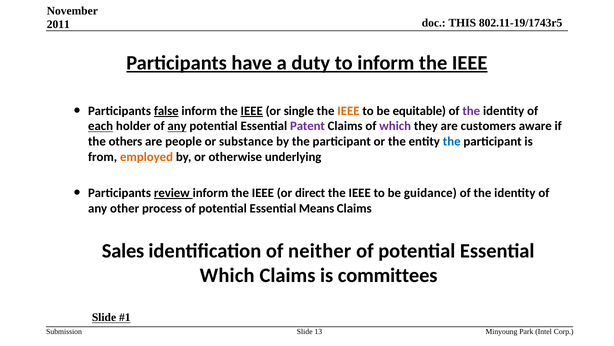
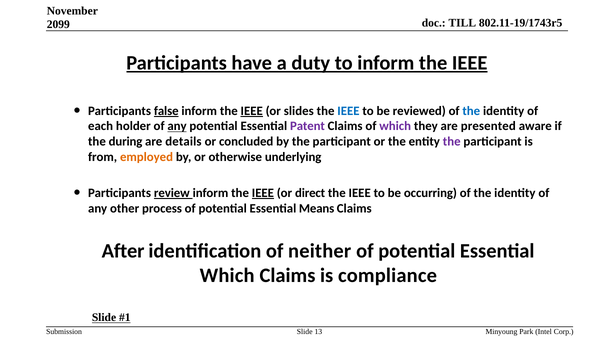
THIS: THIS -> TILL
2011: 2011 -> 2099
single: single -> slides
IEEE at (348, 111) colour: orange -> blue
equitable: equitable -> reviewed
the at (471, 111) colour: purple -> blue
each underline: present -> none
customers: customers -> presented
others: others -> during
people: people -> details
substance: substance -> concluded
the at (452, 141) colour: blue -> purple
IEEE at (263, 193) underline: none -> present
guidance: guidance -> occurring
Sales: Sales -> After
committees: committees -> compliance
